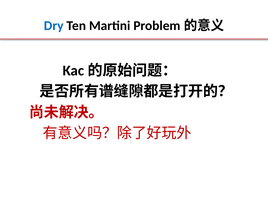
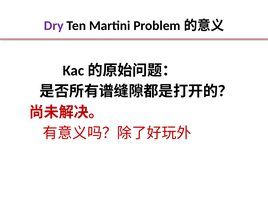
Dry colour: blue -> purple
